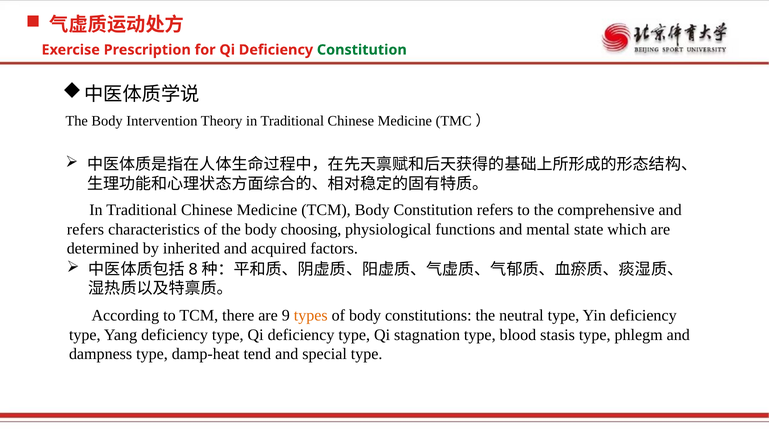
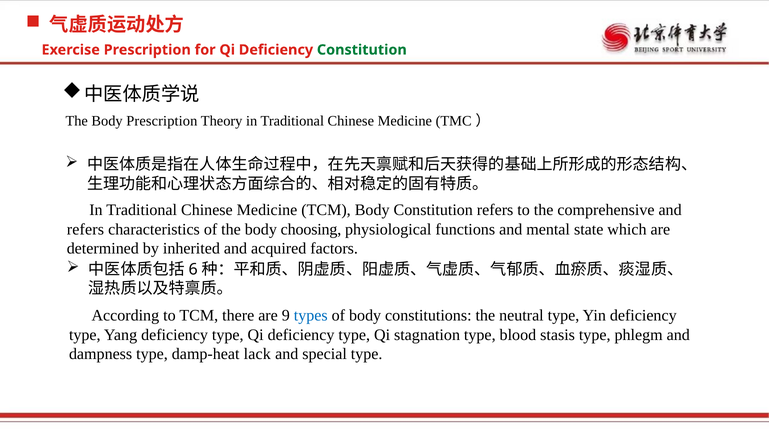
Body Intervention: Intervention -> Prescription
8: 8 -> 6
types colour: orange -> blue
tend: tend -> lack
